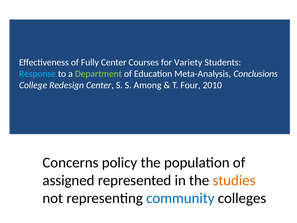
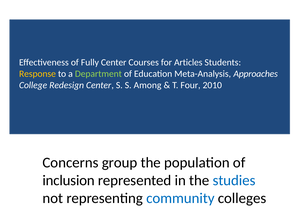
Variety: Variety -> Articles
Response colour: light blue -> yellow
Conclusions: Conclusions -> Approaches
policy: policy -> group
assigned: assigned -> inclusion
studies colour: orange -> blue
